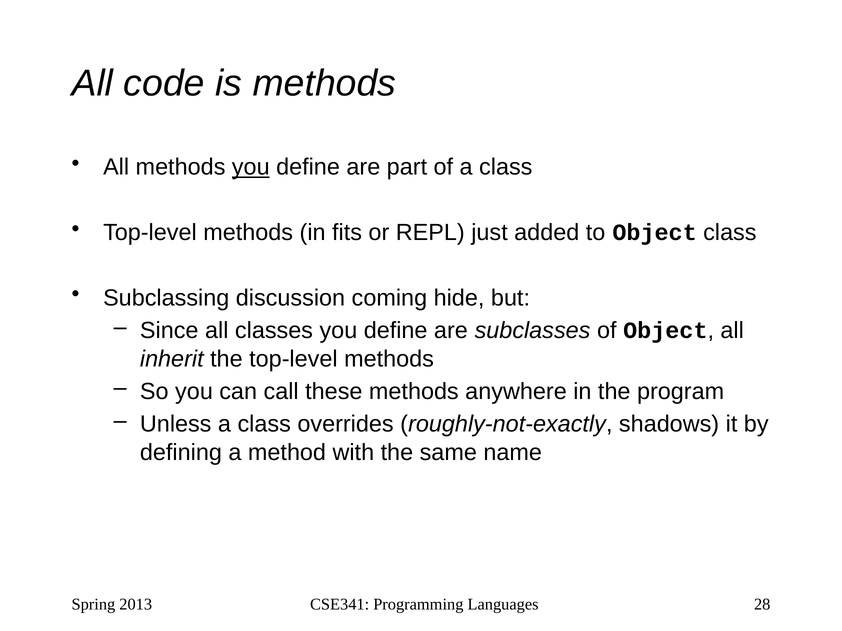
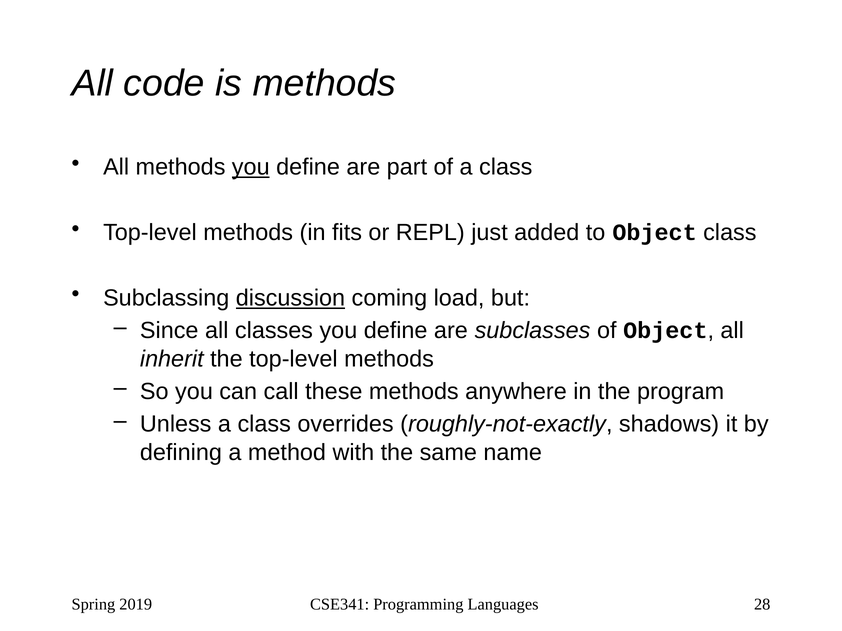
discussion underline: none -> present
hide: hide -> load
2013: 2013 -> 2019
